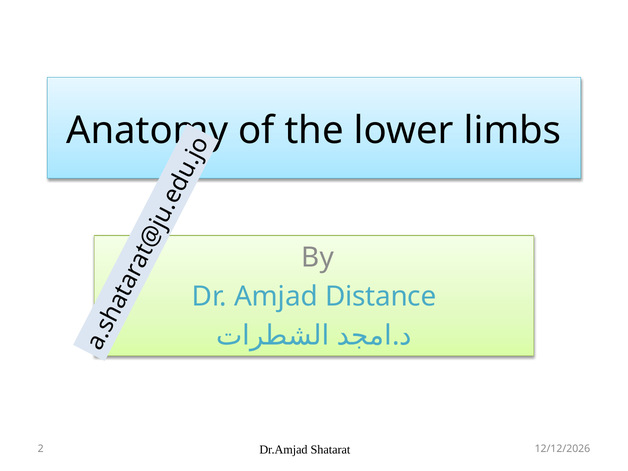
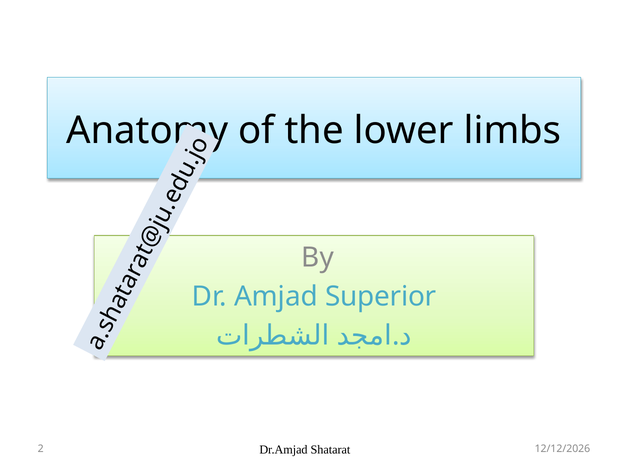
Distance: Distance -> Superior
